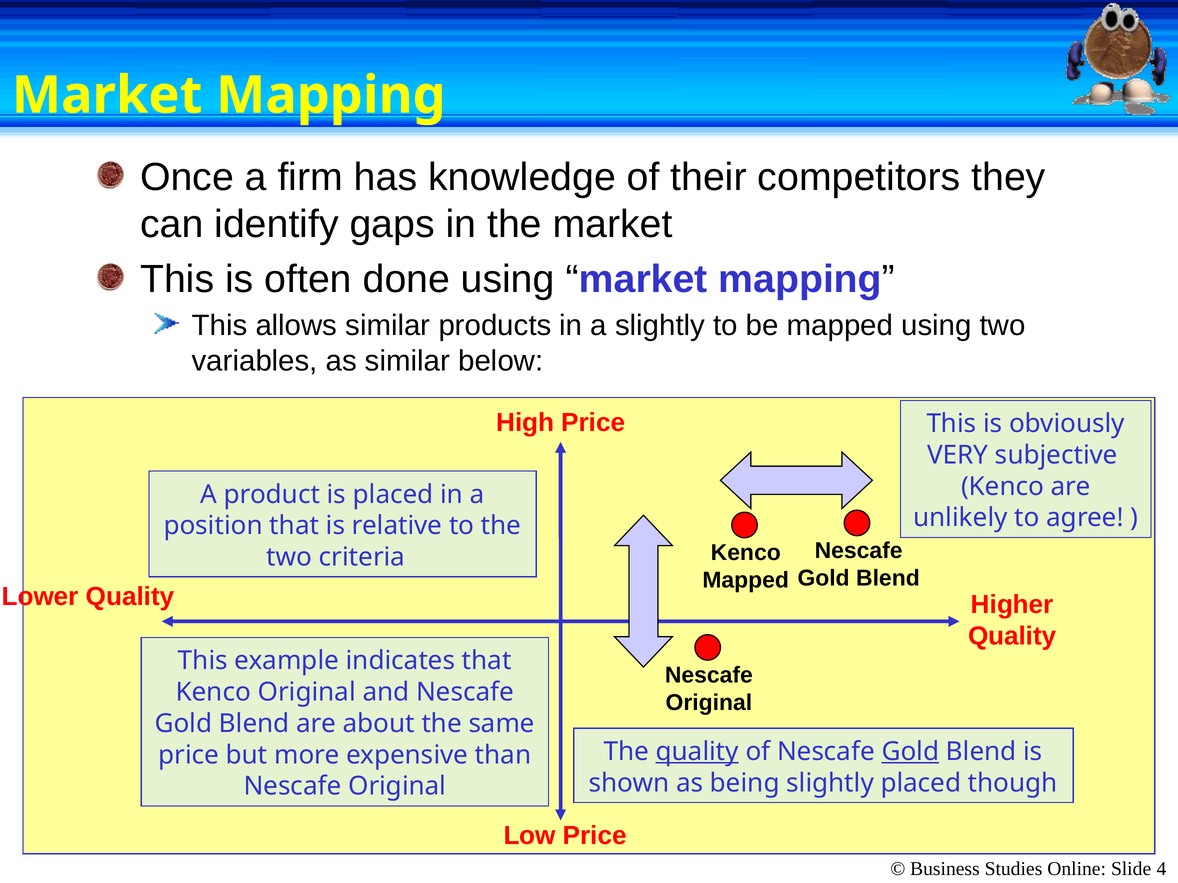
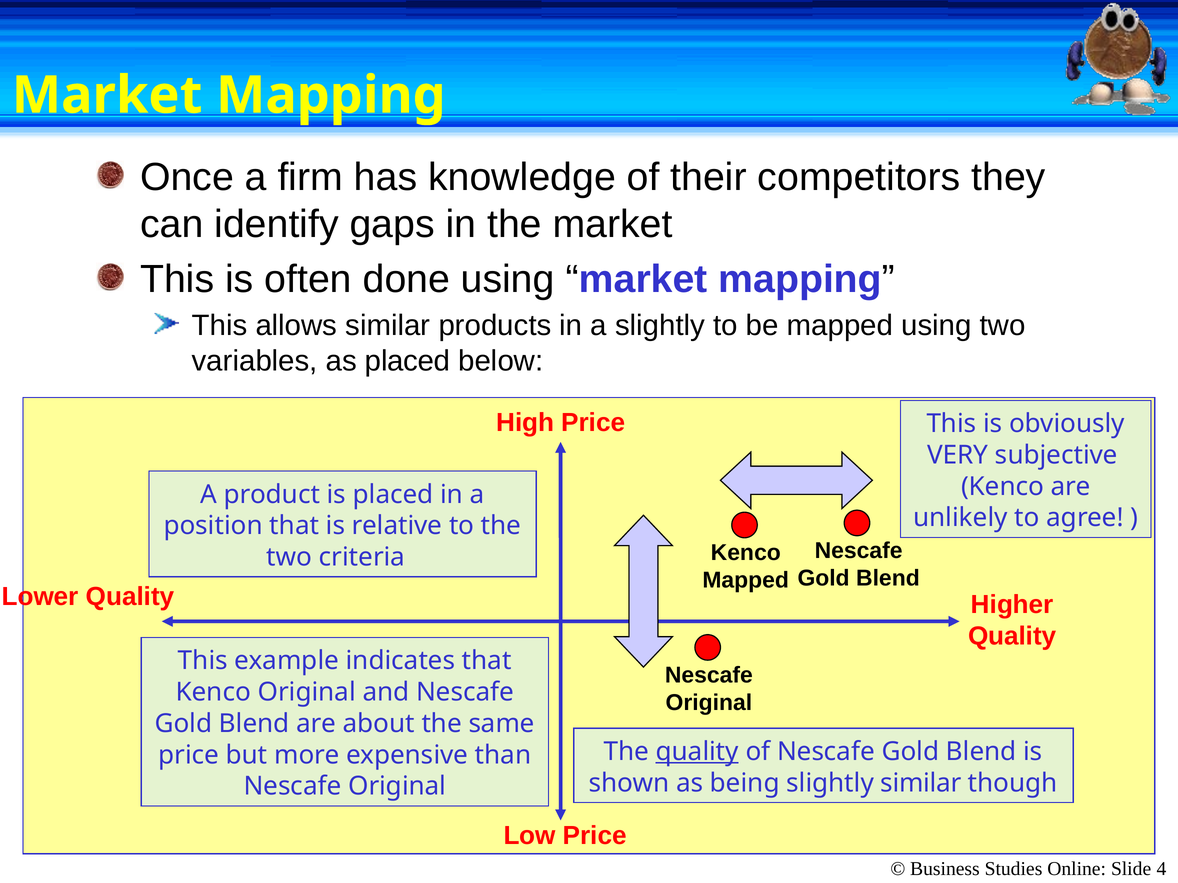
as similar: similar -> placed
Gold at (910, 752) underline: present -> none
slightly placed: placed -> similar
